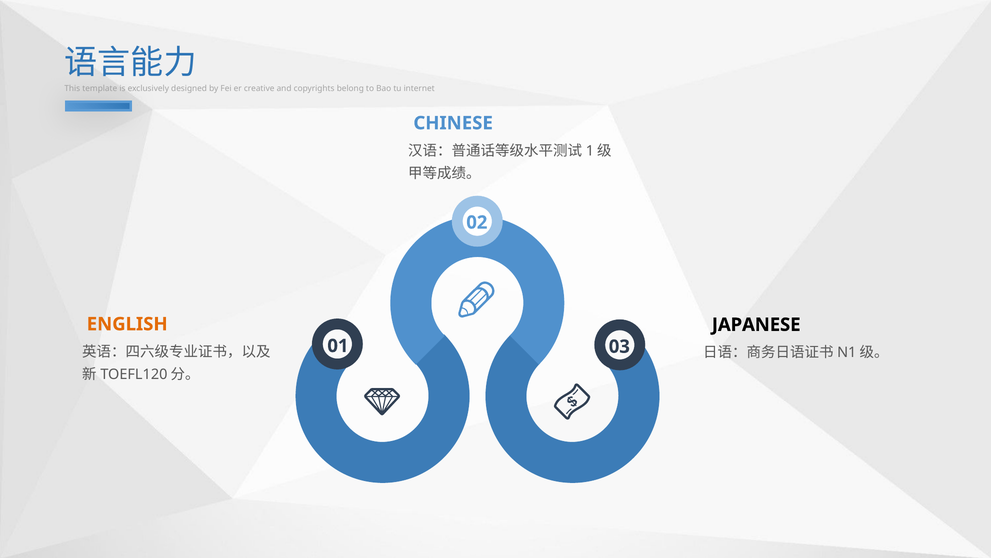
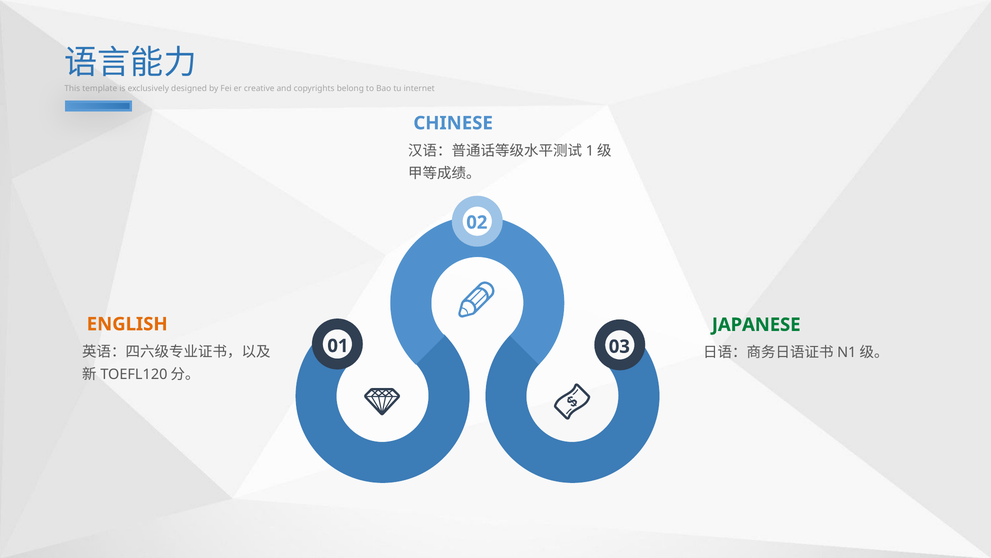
JAPANESE colour: black -> green
